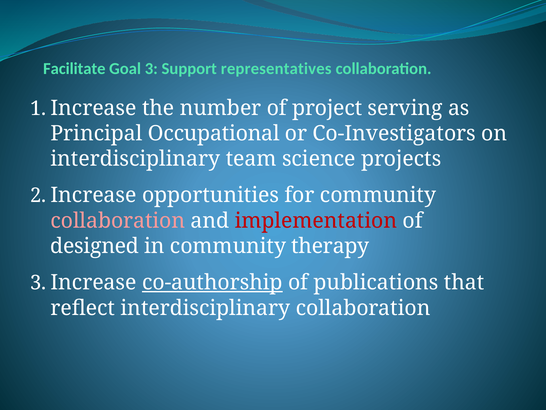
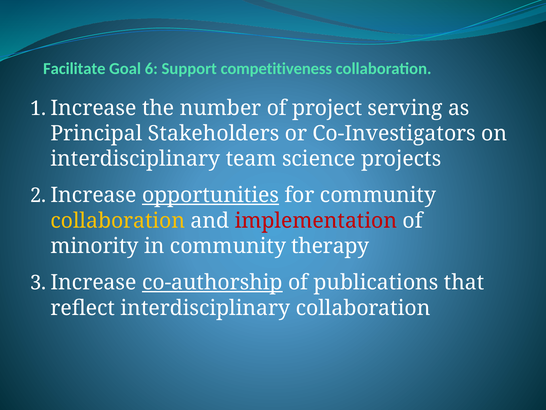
3: 3 -> 6
representatives: representatives -> competitiveness
Occupational: Occupational -> Stakeholders
opportunities underline: none -> present
collaboration at (118, 221) colour: pink -> yellow
designed: designed -> minority
